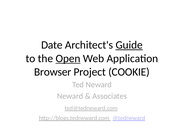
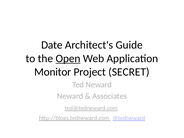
Guide underline: present -> none
Browser: Browser -> Monitor
COOKIE: COOKIE -> SECRET
